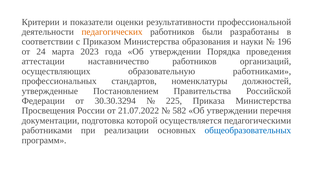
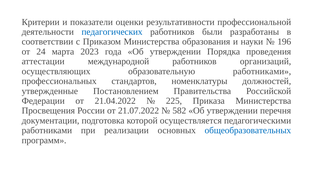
педагогических colour: orange -> blue
наставничество: наставничество -> международной
30.30.3294: 30.30.3294 -> 21.04.2022
